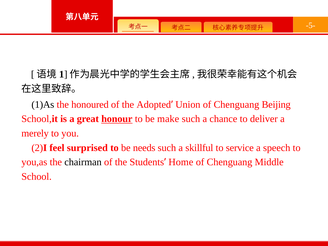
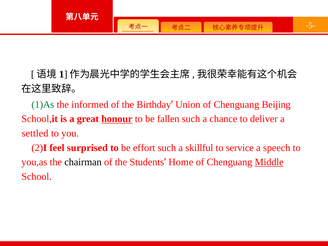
1)As colour: black -> green
honoured: honoured -> informed
Adopted: Adopted -> Birthday
make: make -> fallen
merely: merely -> settled
needs: needs -> effort
Middle underline: none -> present
